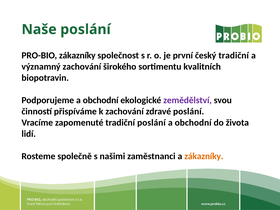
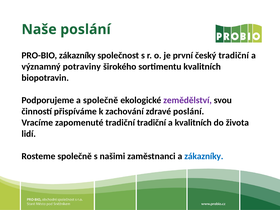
významný zachování: zachování -> potraviny
Podporujeme a obchodní: obchodní -> společně
tradiční poslání: poslání -> tradiční
obchodní at (193, 123): obchodní -> kvalitních
zákazníky at (204, 156) colour: orange -> blue
